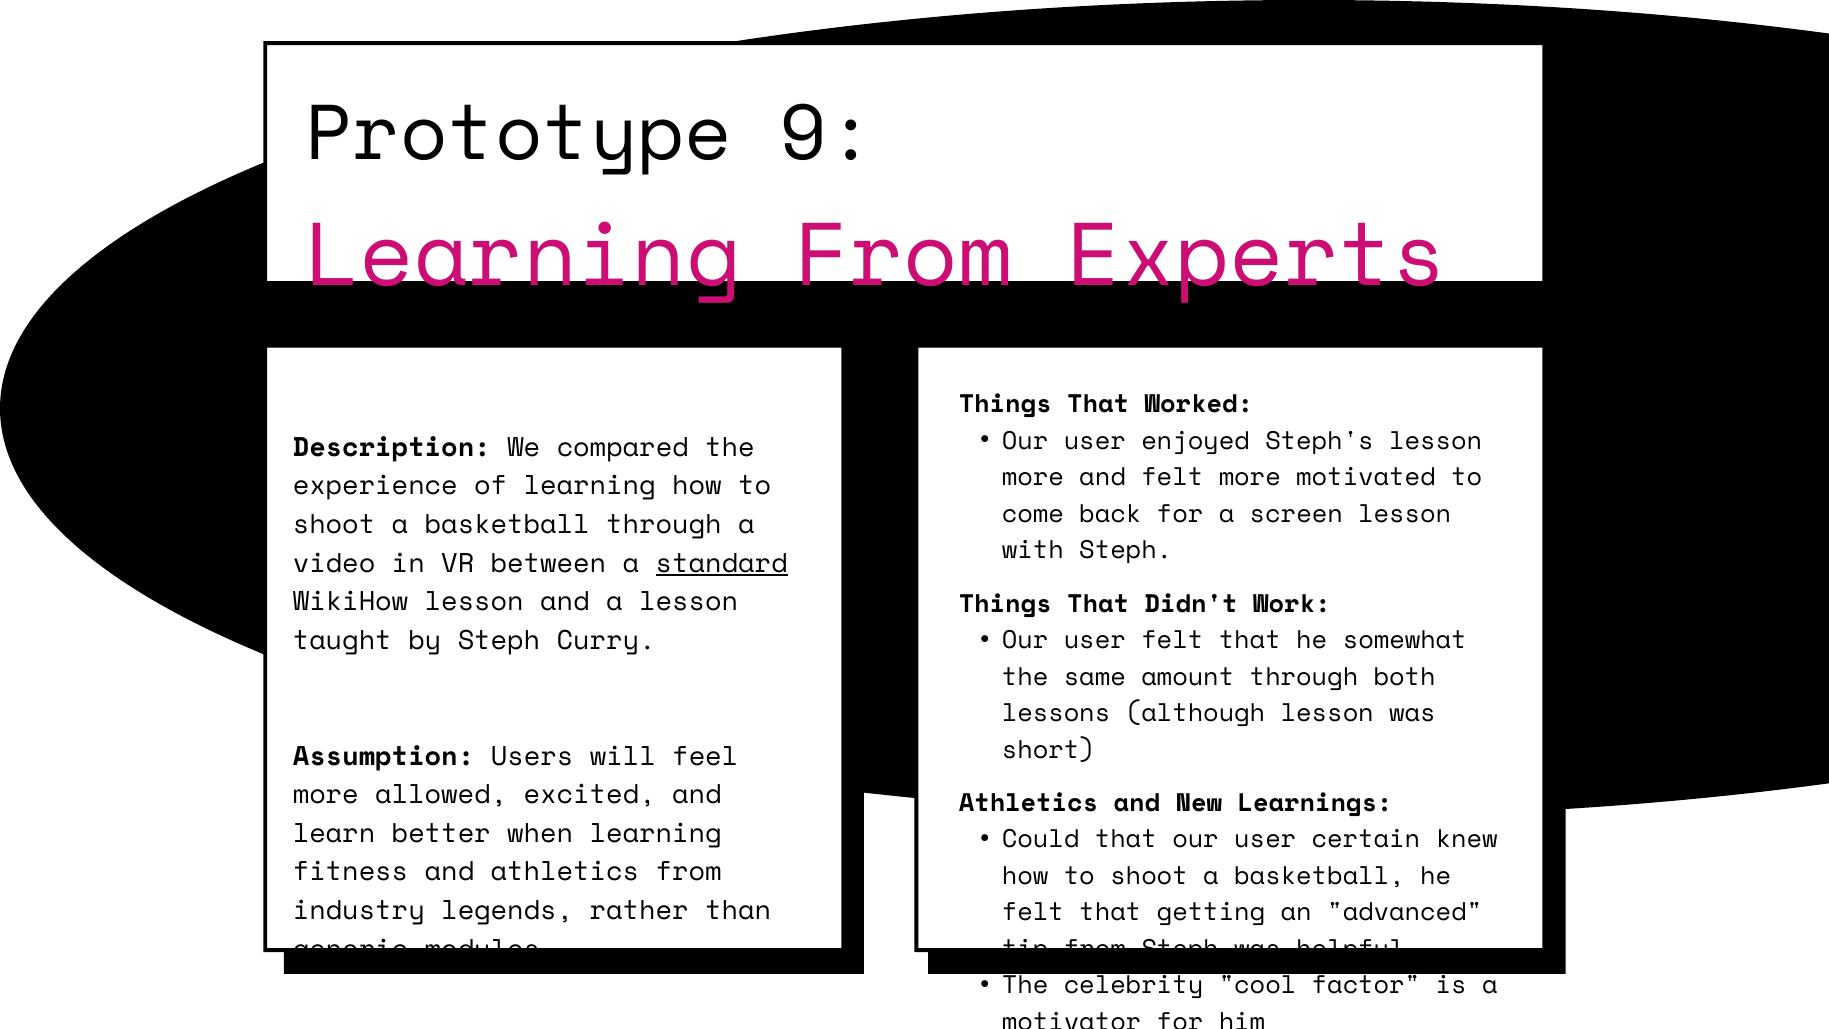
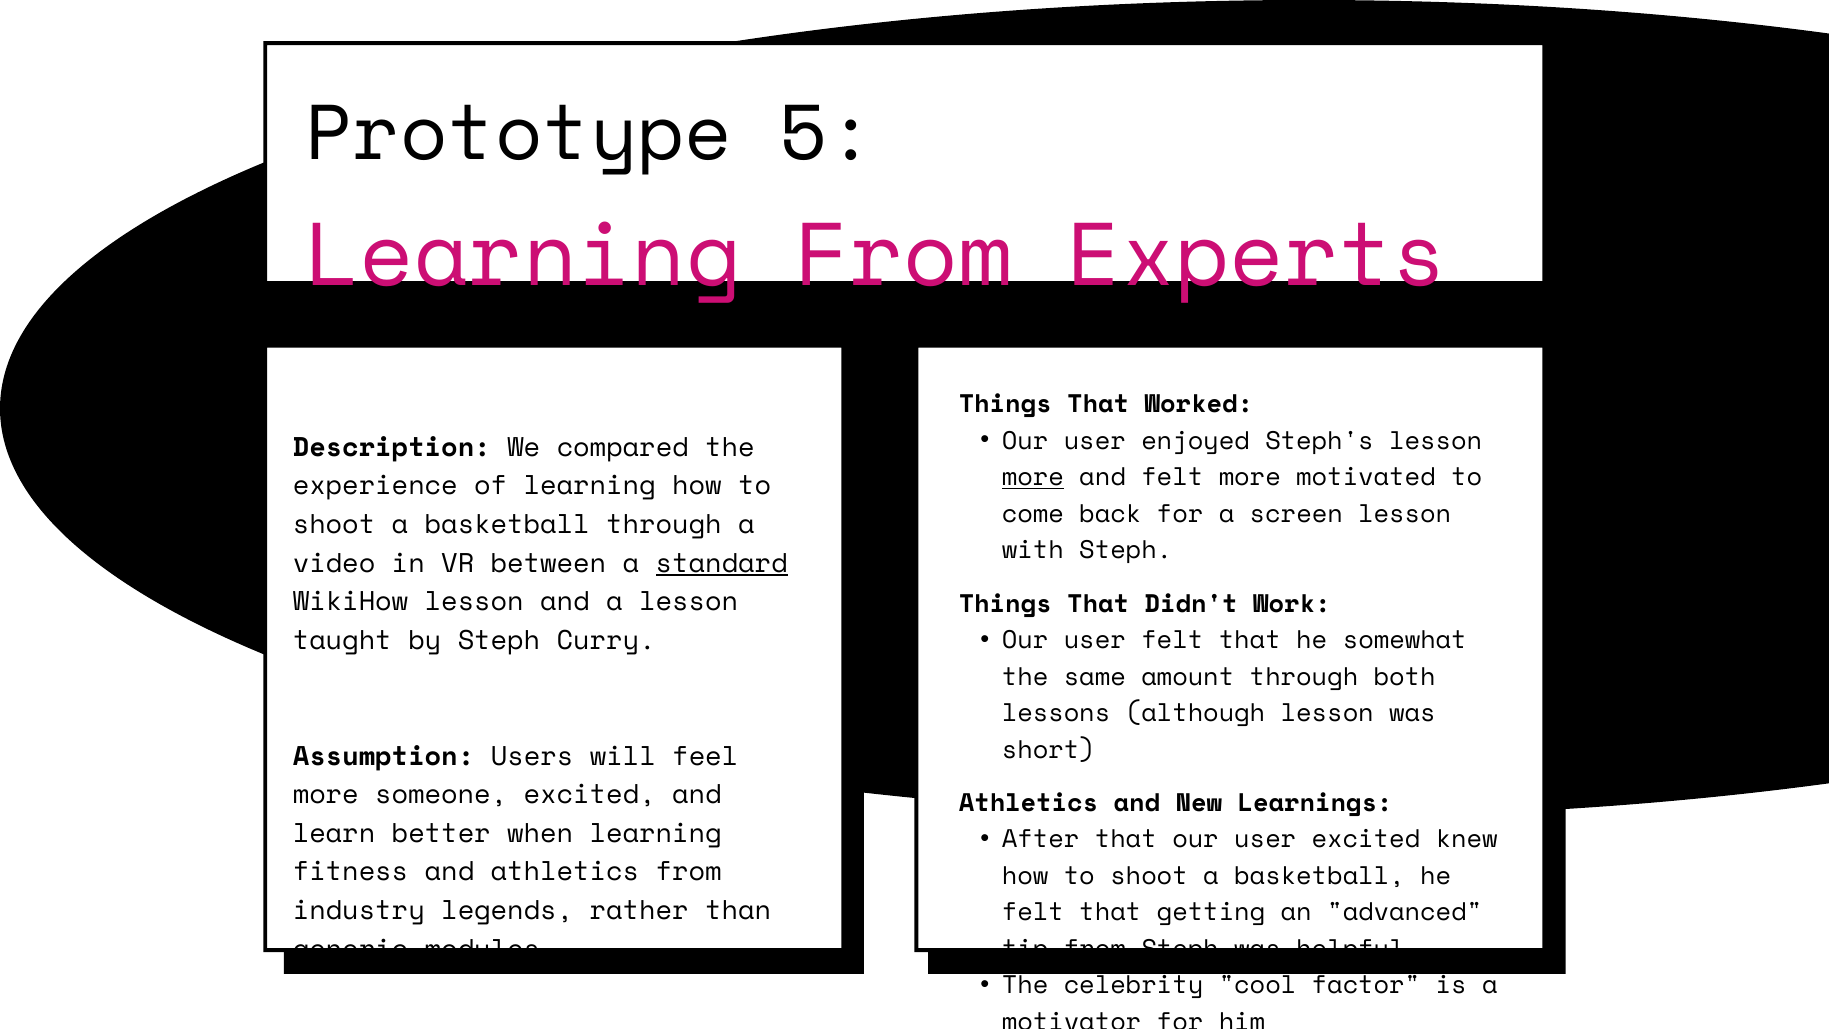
9: 9 -> 5
more at (1033, 477) underline: none -> present
allowed: allowed -> someone
Could: Could -> After
user certain: certain -> excited
